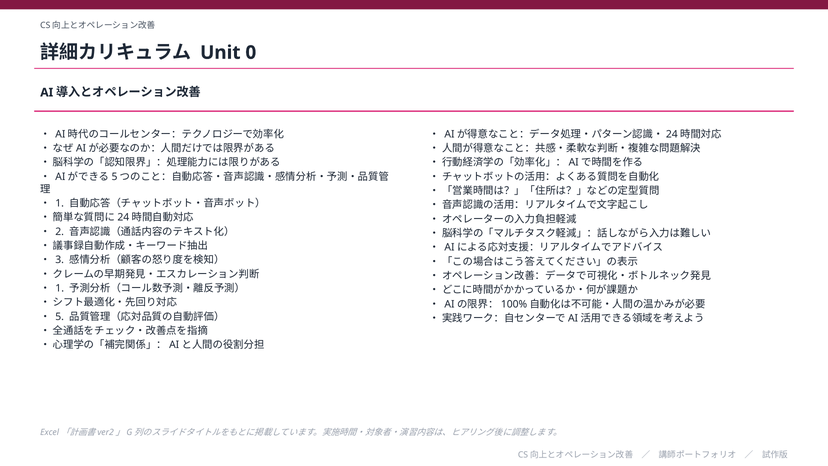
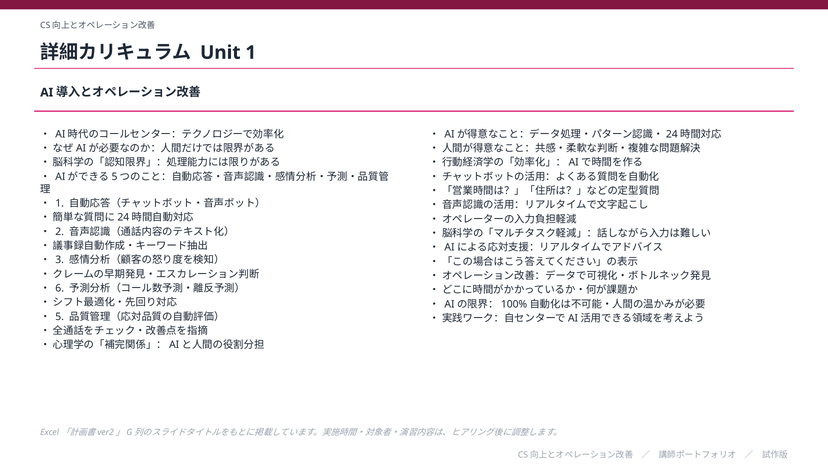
Unit 0: 0 -> 1
1 at (60, 288): 1 -> 6
